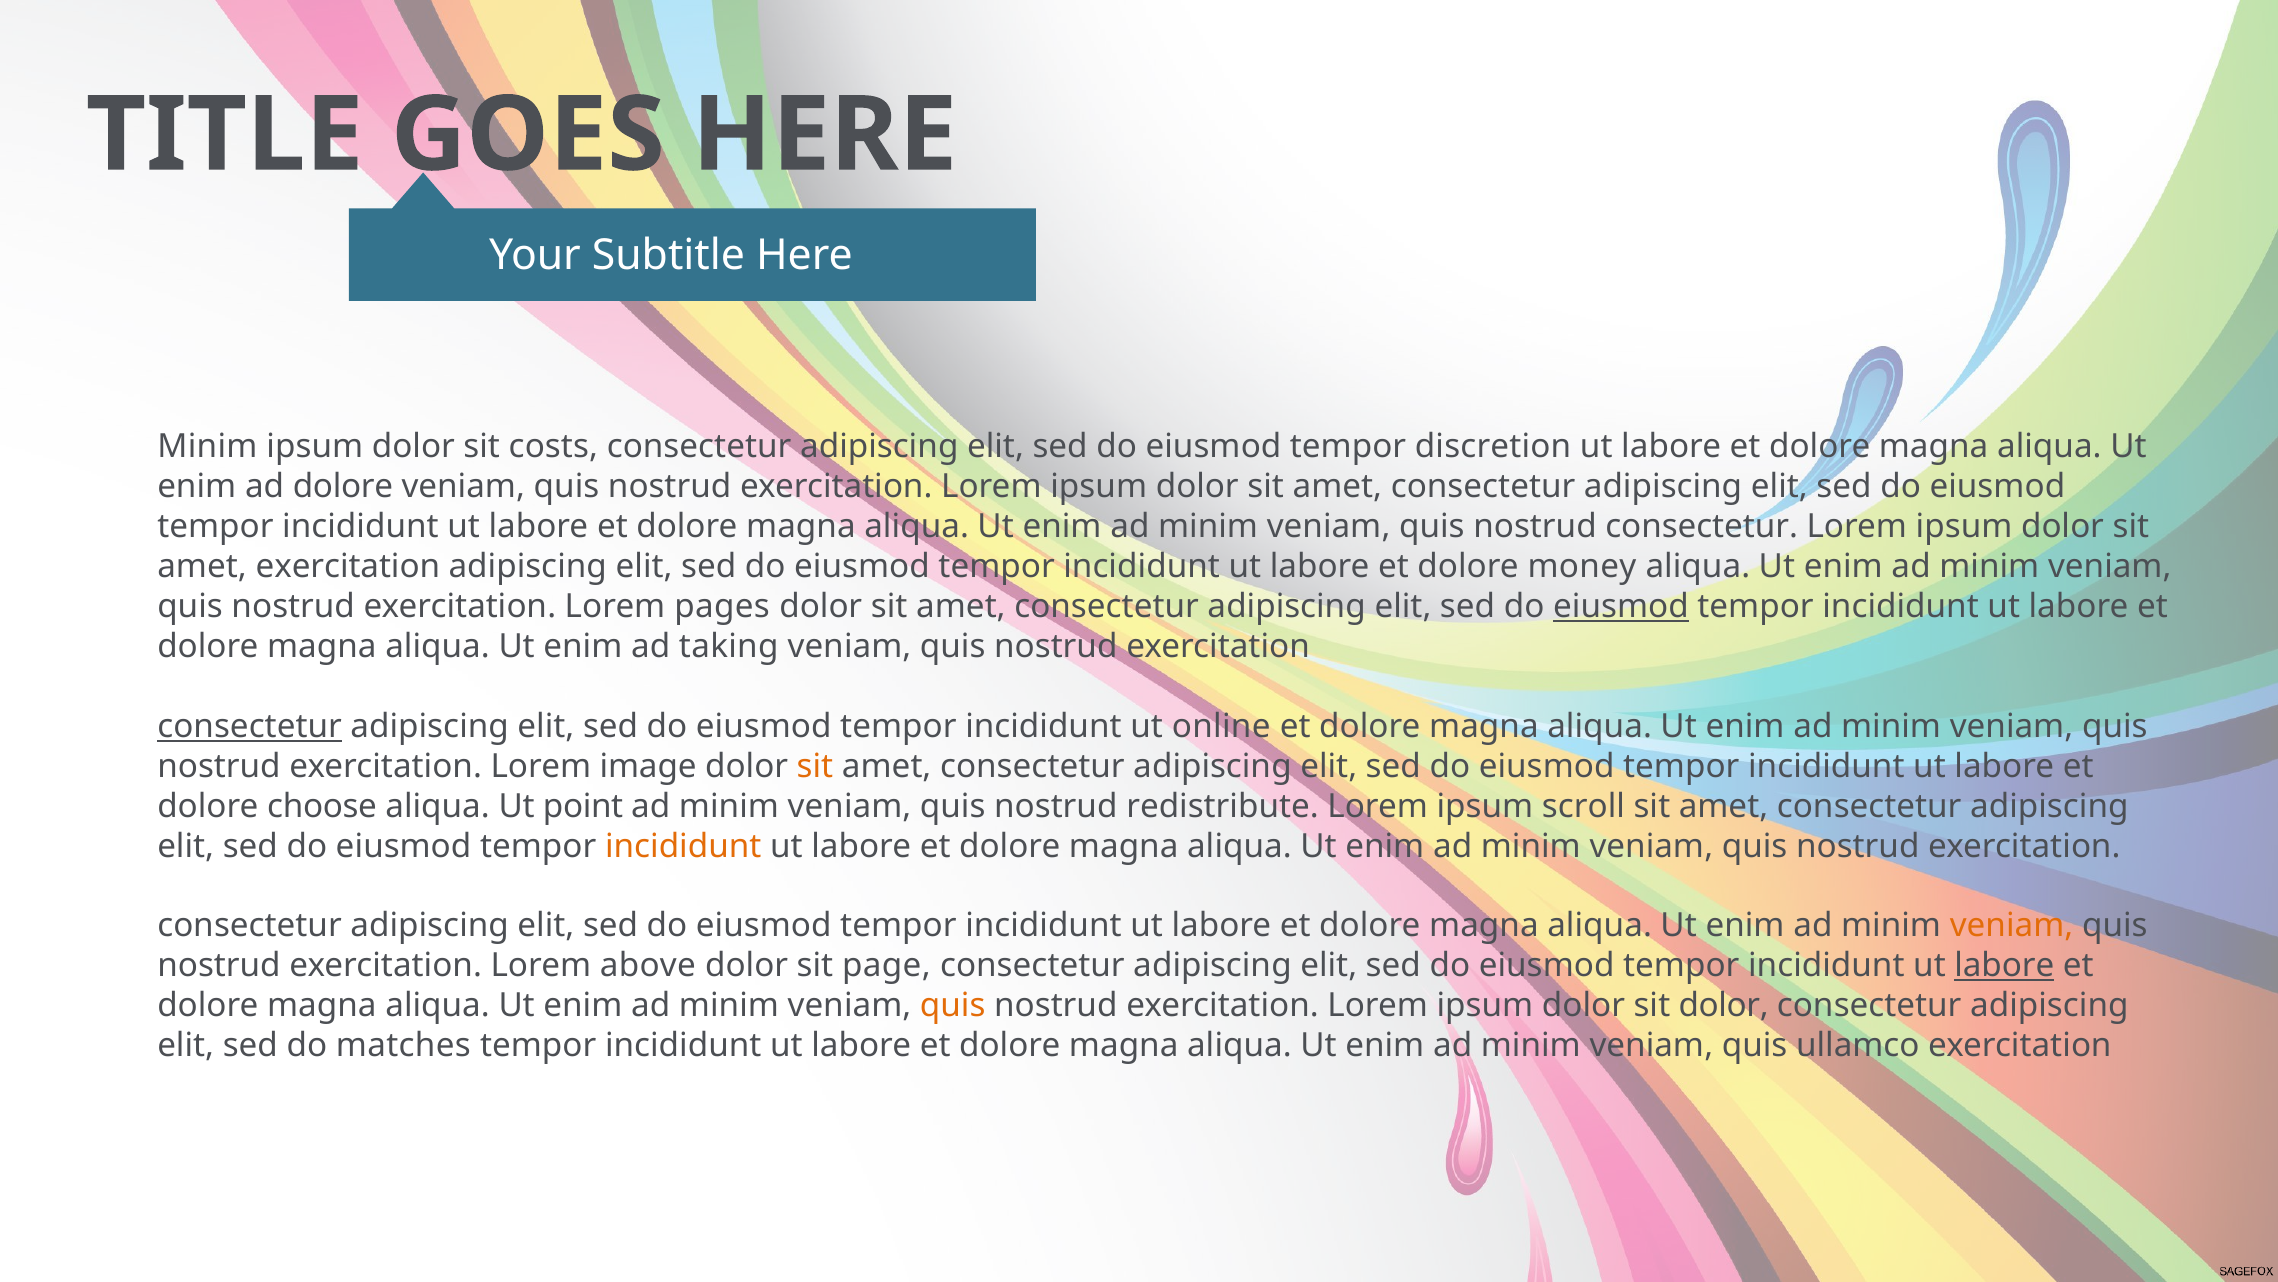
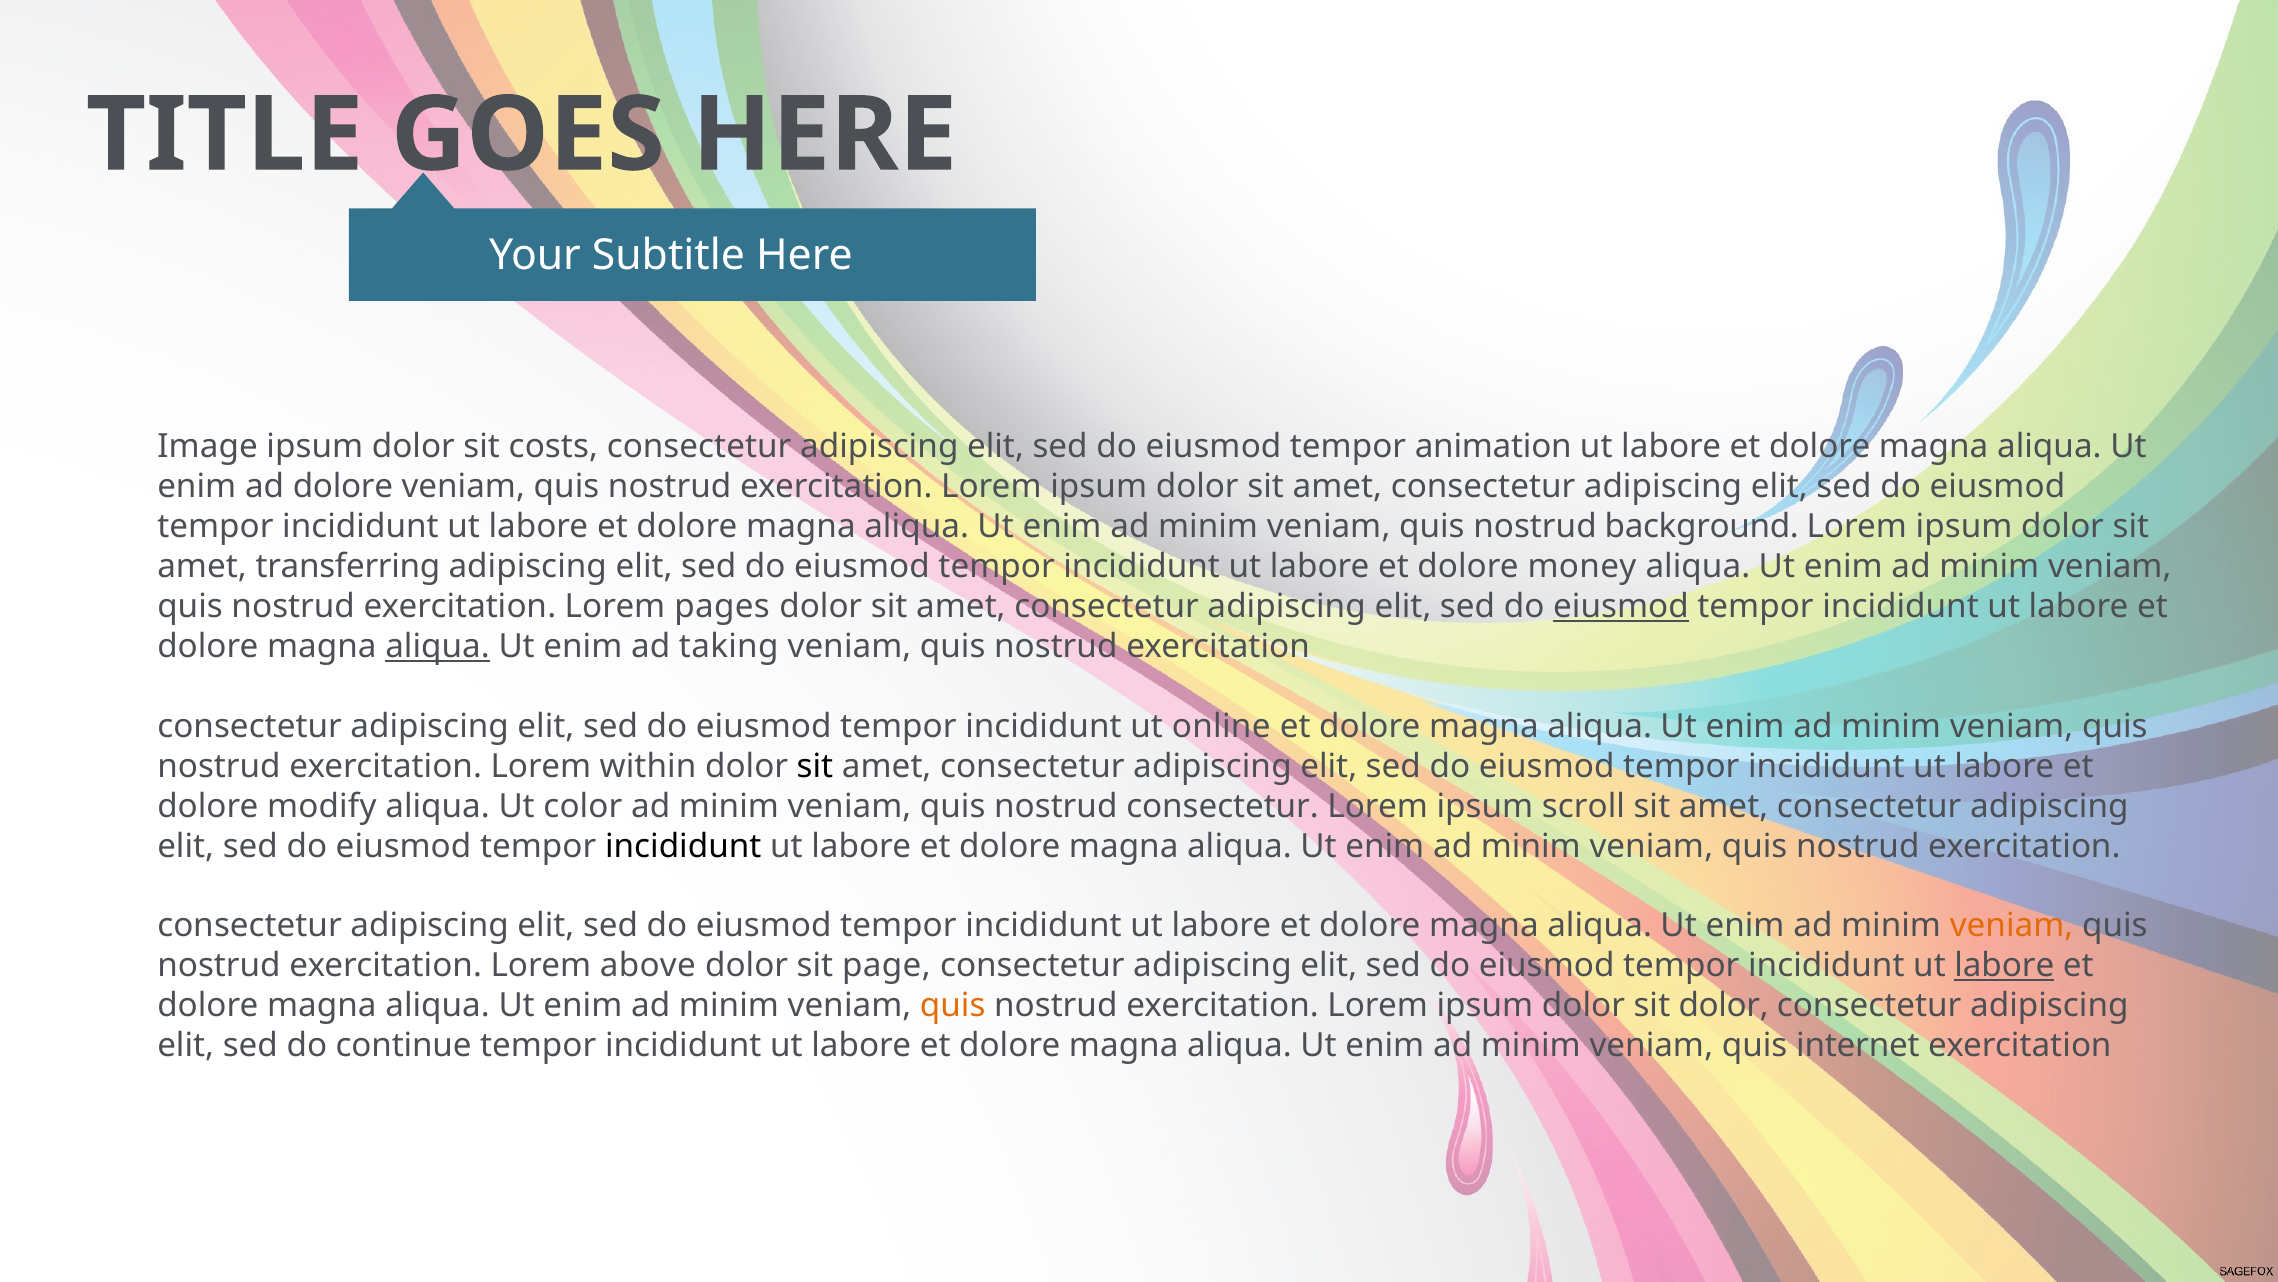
Minim at (207, 447): Minim -> Image
discretion: discretion -> animation
nostrud consectetur: consectetur -> background
amet exercitation: exercitation -> transferring
aliqua at (438, 646) underline: none -> present
consectetur at (250, 726) underline: present -> none
image: image -> within
sit at (815, 766) colour: orange -> black
choose: choose -> modify
point: point -> color
nostrud redistribute: redistribute -> consectetur
incididunt at (683, 846) colour: orange -> black
matches: matches -> continue
ullamco: ullamco -> internet
